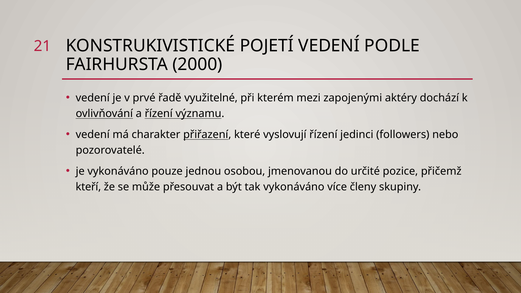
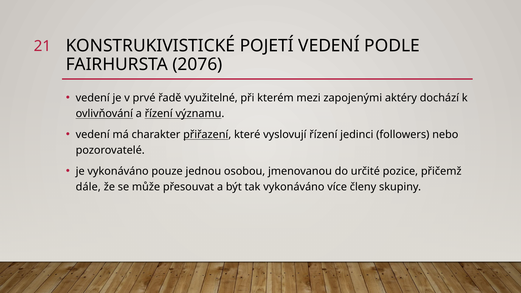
2000: 2000 -> 2076
kteří: kteří -> dále
